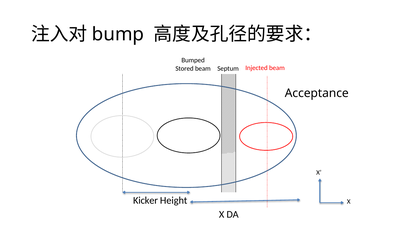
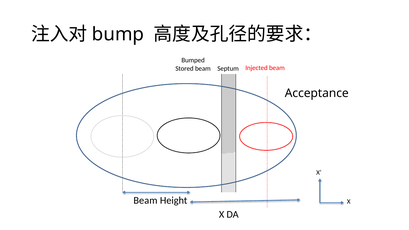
Kicker at (146, 200): Kicker -> Beam
